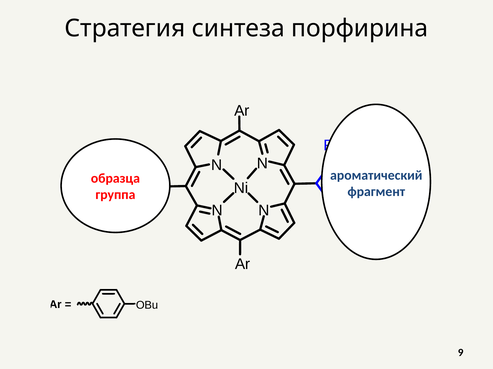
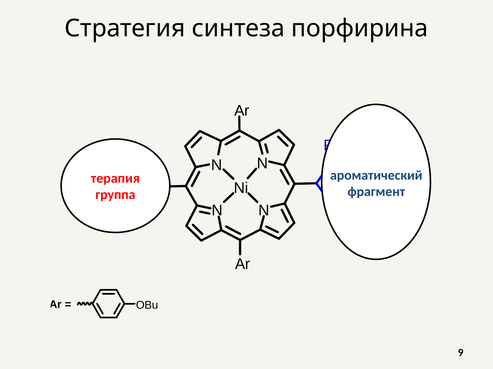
образца: образца -> терапия
